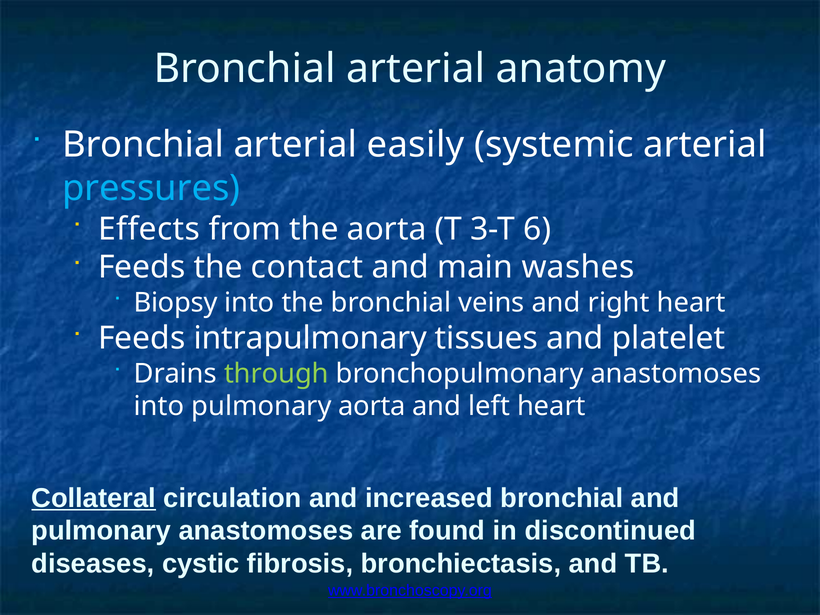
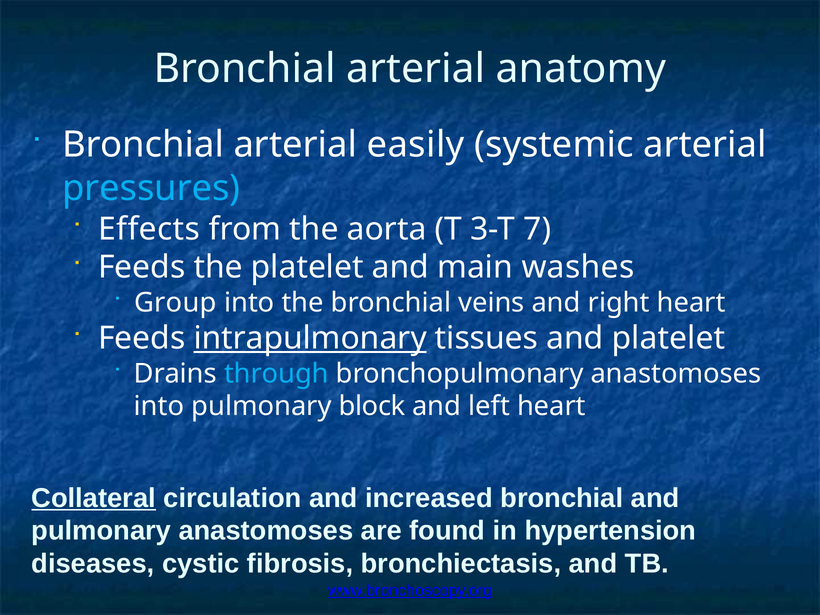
6: 6 -> 7
the contact: contact -> platelet
Biopsy: Biopsy -> Group
intrapulmonary underline: none -> present
through colour: light green -> light blue
pulmonary aorta: aorta -> block
discontinued: discontinued -> hypertension
